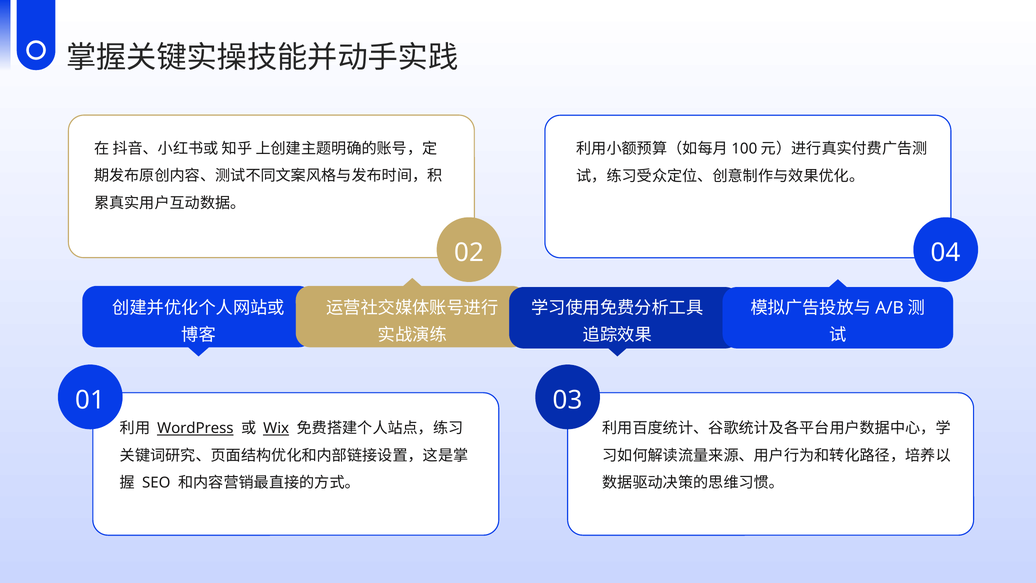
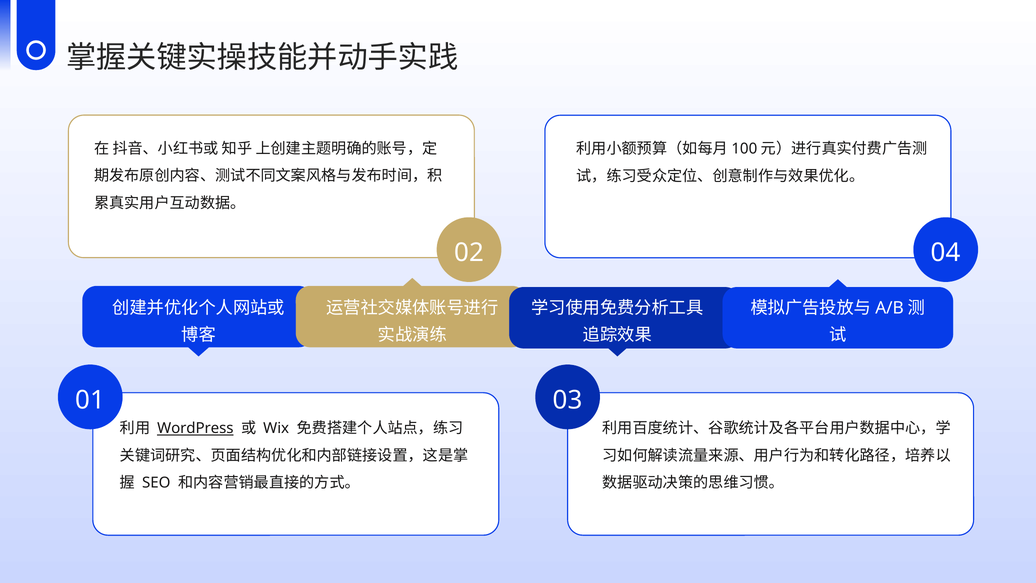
Wix underline: present -> none
